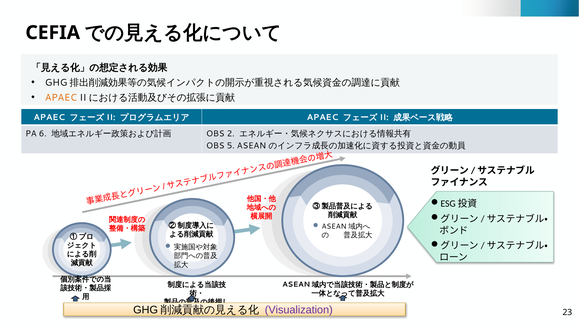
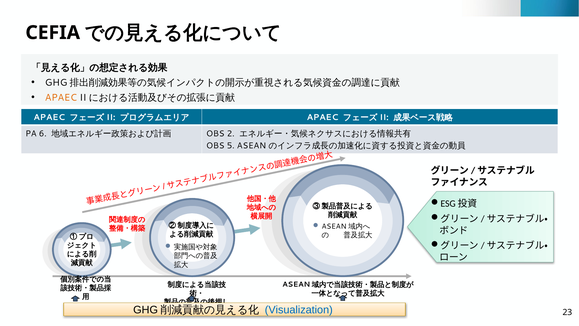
Visualization colour: purple -> blue
